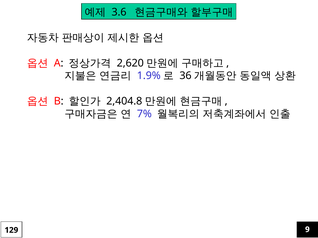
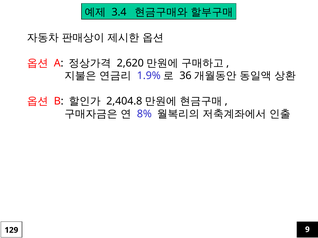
3.6: 3.6 -> 3.4
7%: 7% -> 8%
